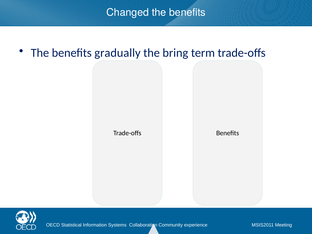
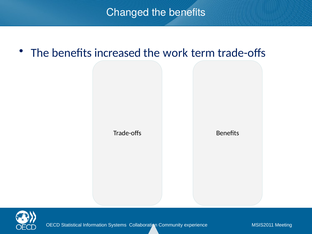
gradually: gradually -> increased
bring: bring -> work
